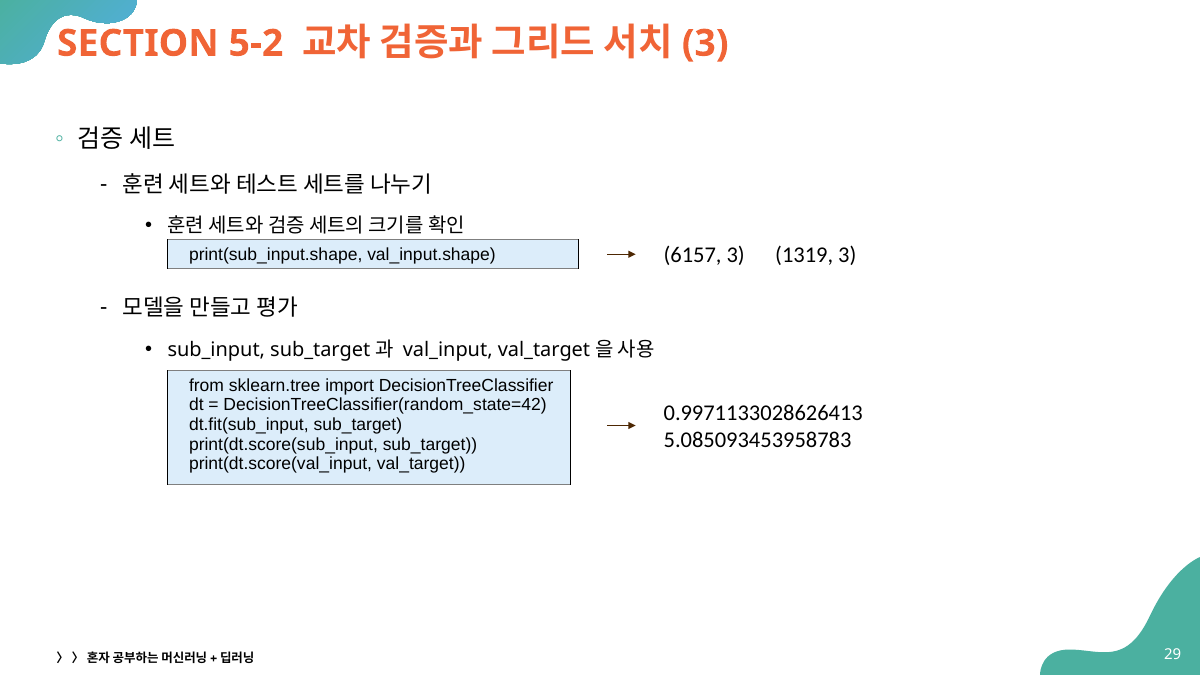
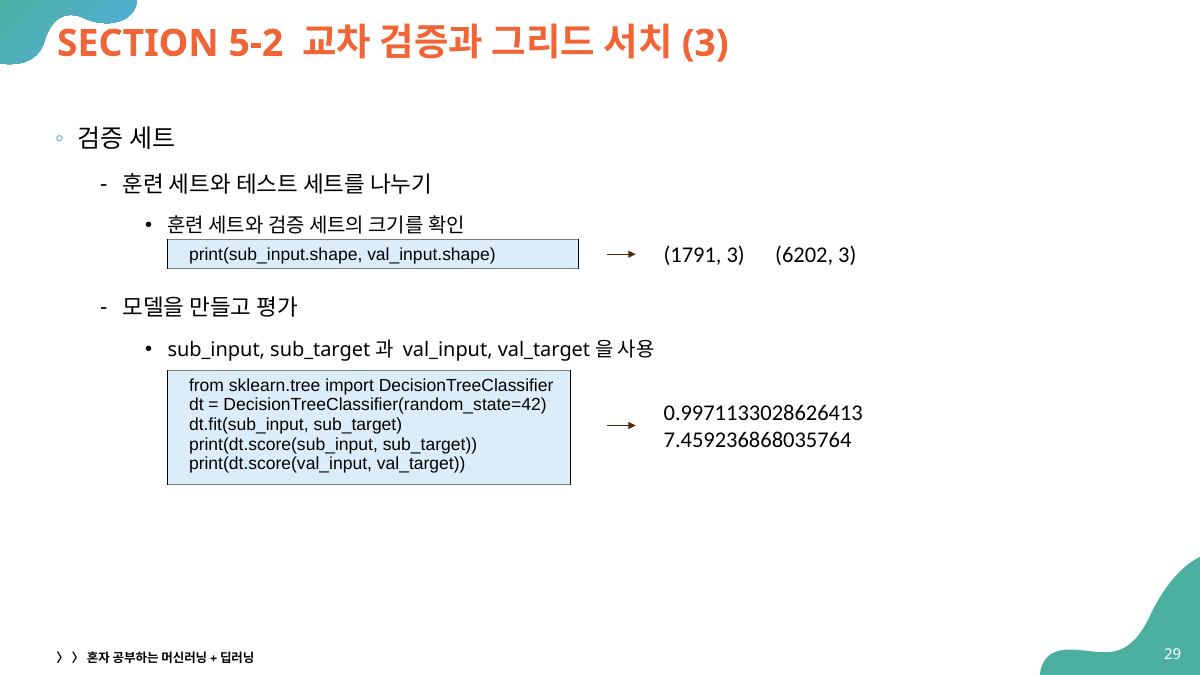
6157: 6157 -> 1791
1319: 1319 -> 6202
5.085093453958783: 5.085093453958783 -> 7.459236868035764
